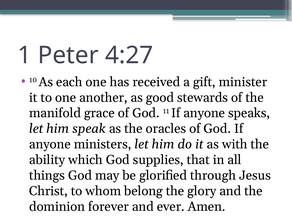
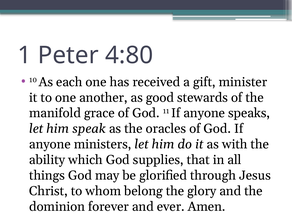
4:27: 4:27 -> 4:80
